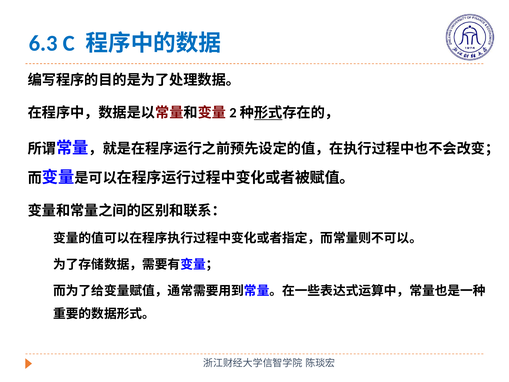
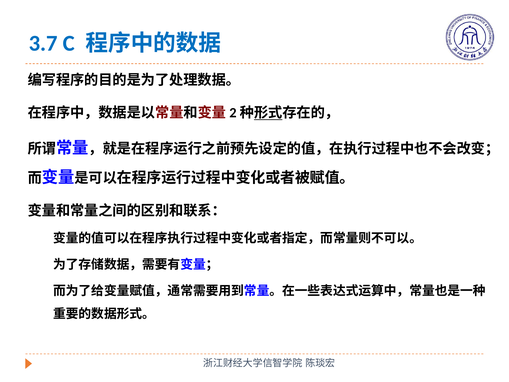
6.3: 6.3 -> 3.7
